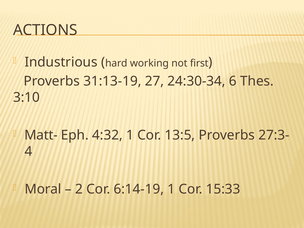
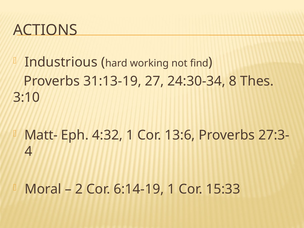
first: first -> find
6: 6 -> 8
13:5: 13:5 -> 13:6
